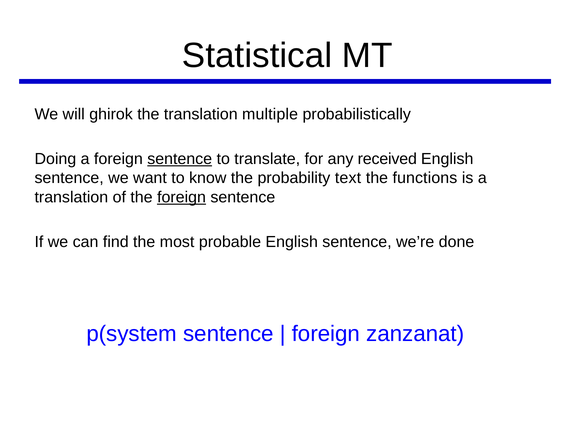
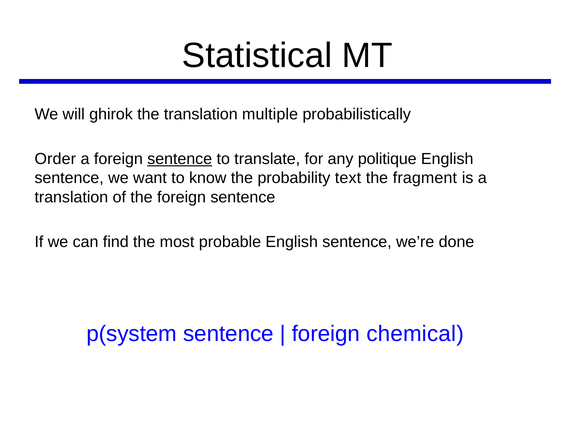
Doing: Doing -> Order
received: received -> politique
functions: functions -> fragment
foreign at (182, 197) underline: present -> none
zanzanat: zanzanat -> chemical
